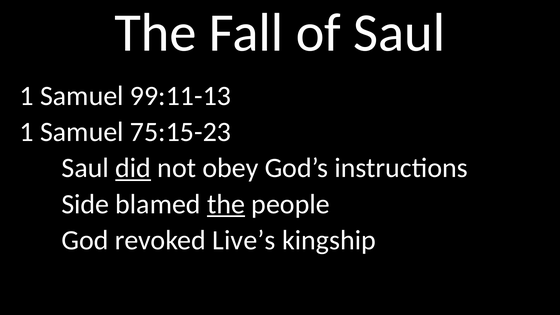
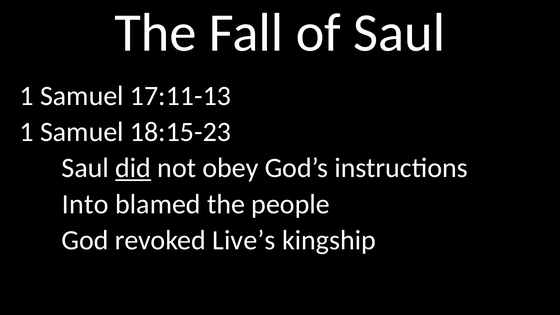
99:11-13: 99:11-13 -> 17:11-13
75:15-23: 75:15-23 -> 18:15-23
Side: Side -> Into
the at (226, 204) underline: present -> none
